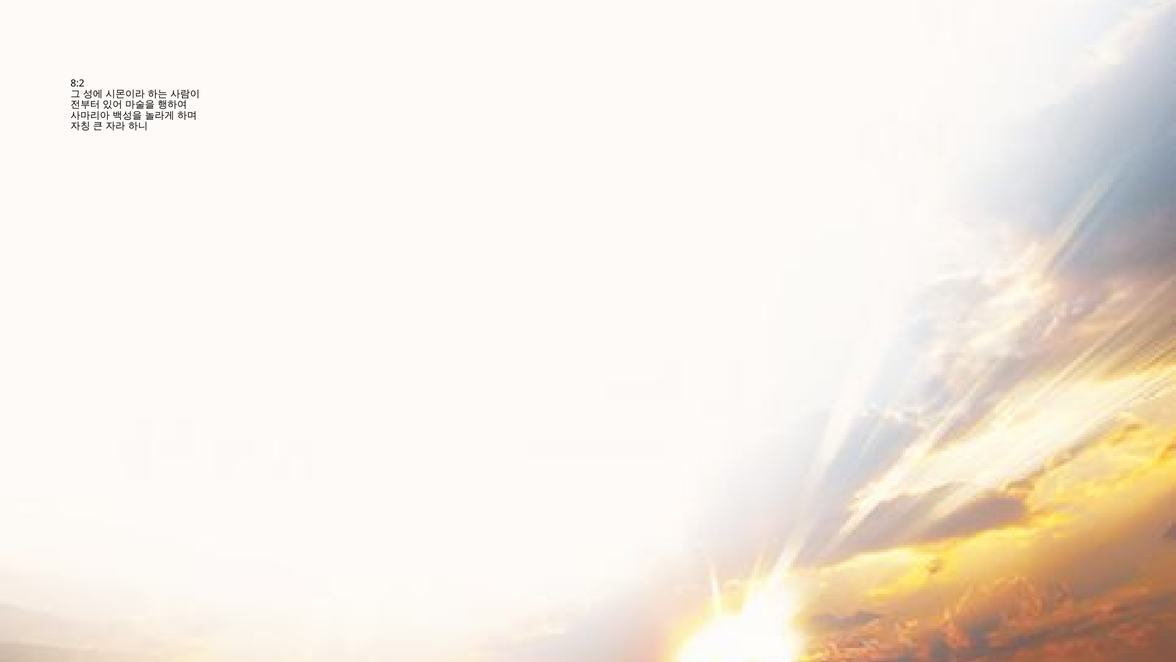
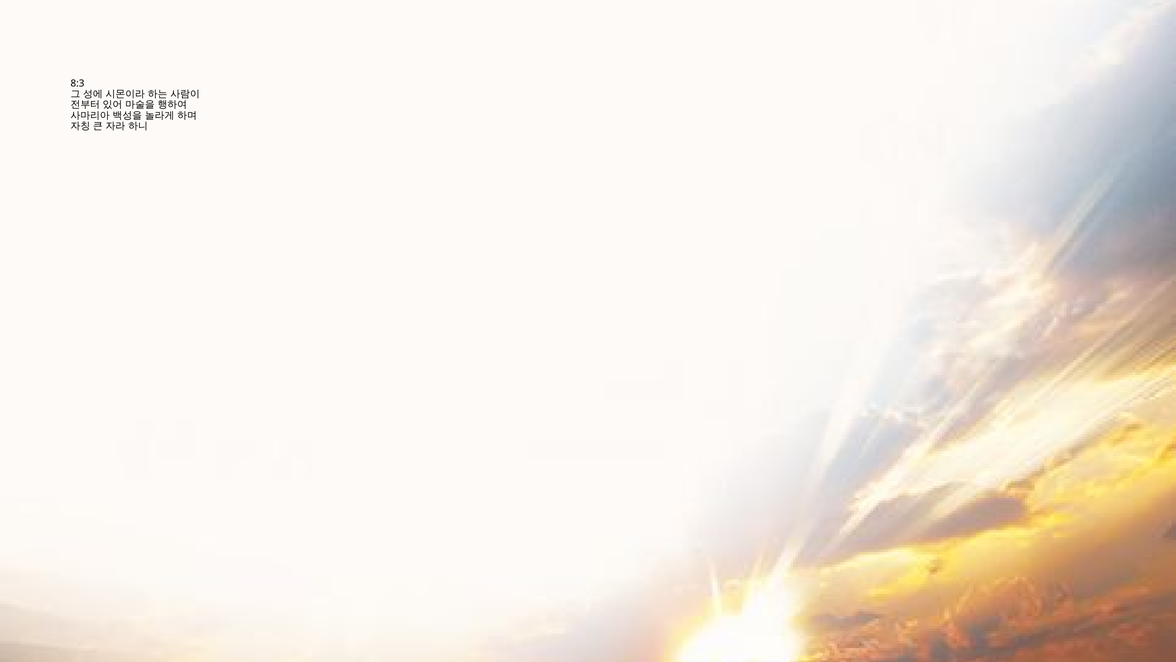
8:2: 8:2 -> 8:3
